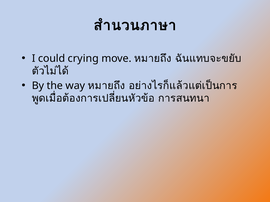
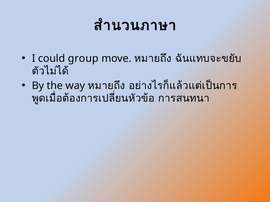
crying: crying -> group
